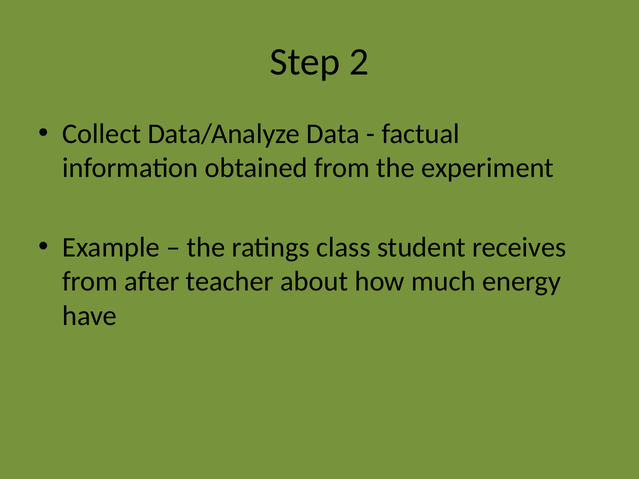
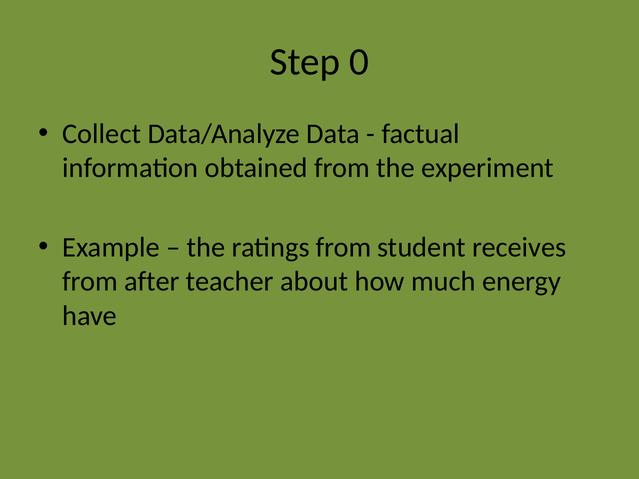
2: 2 -> 0
ratings class: class -> from
